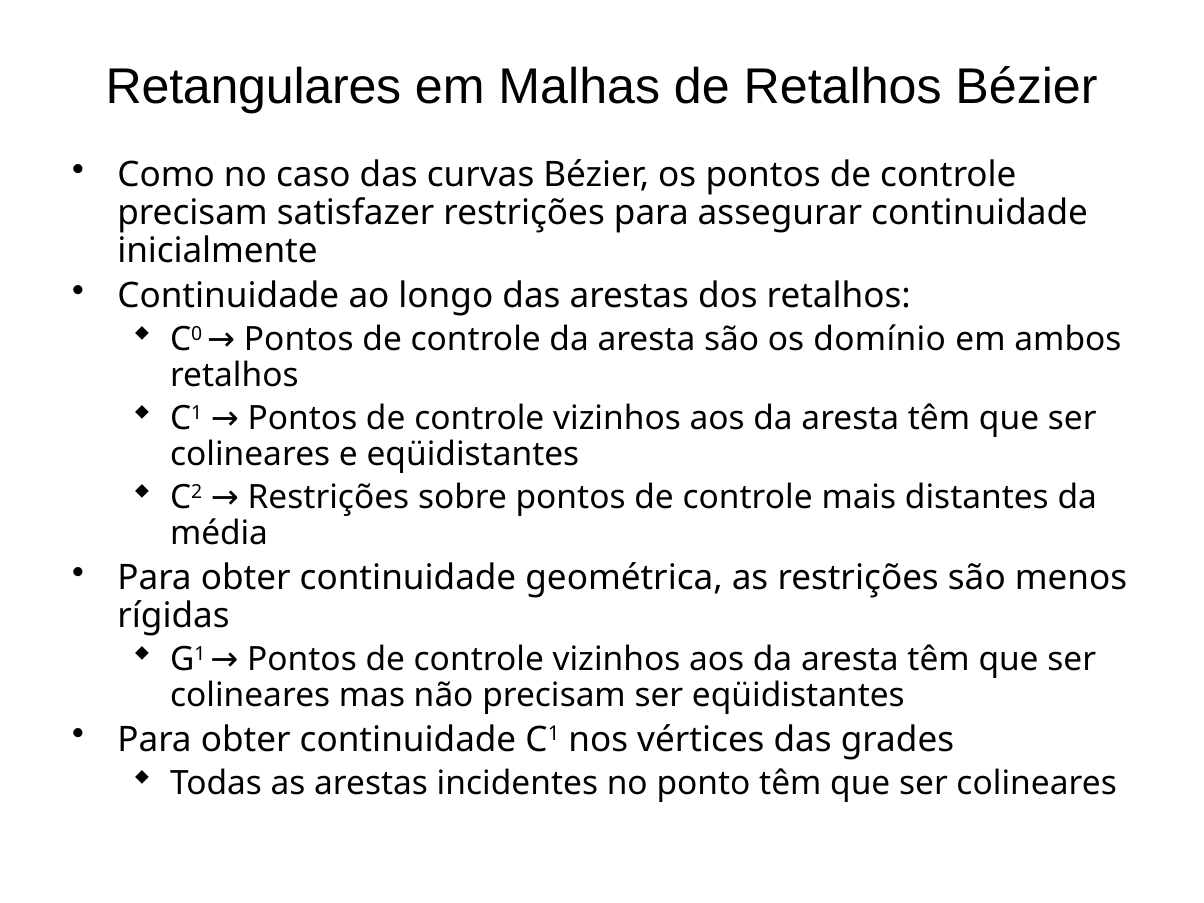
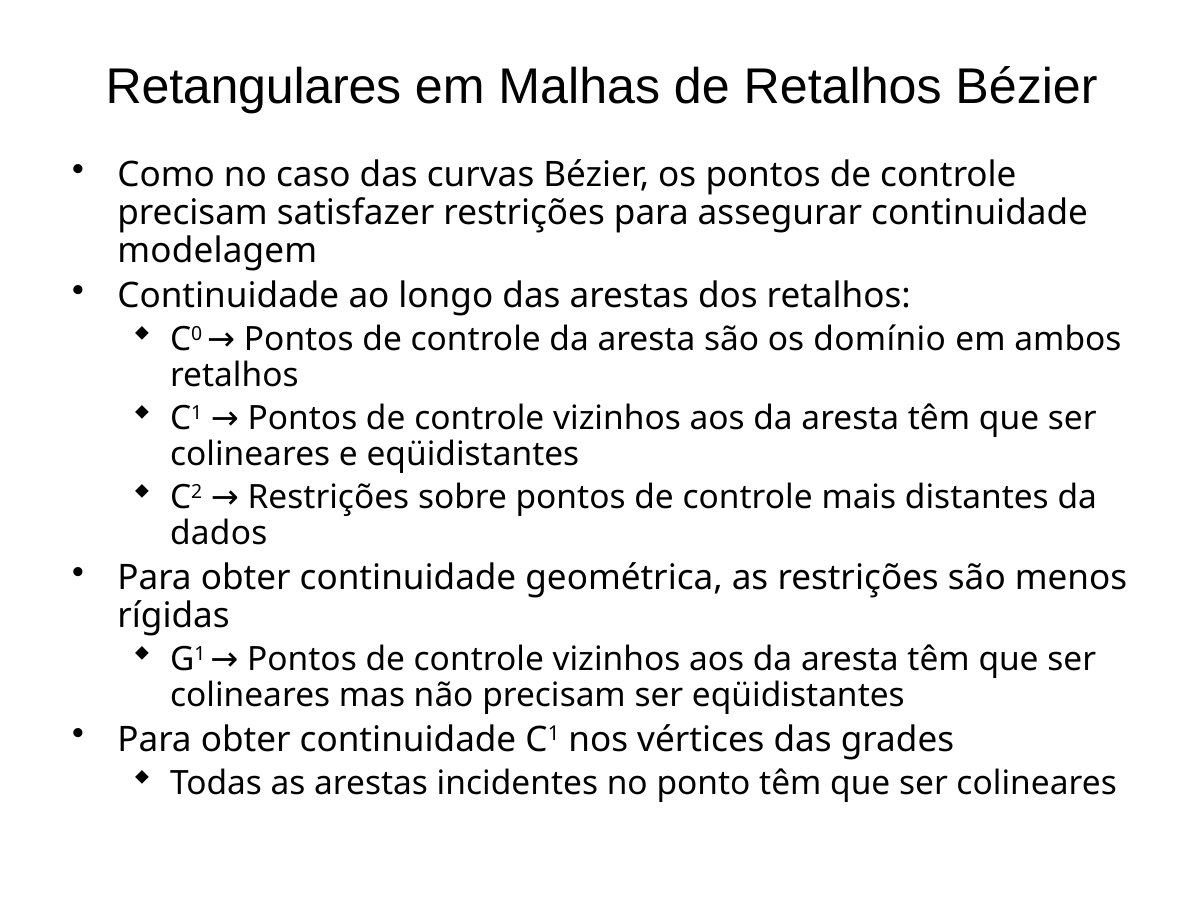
inicialmente: inicialmente -> modelagem
média: média -> dados
